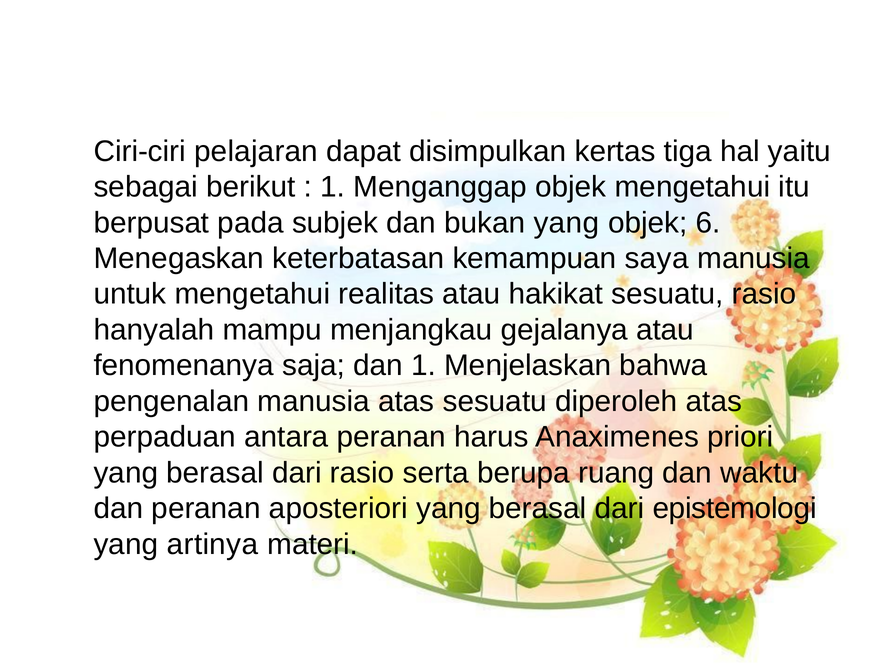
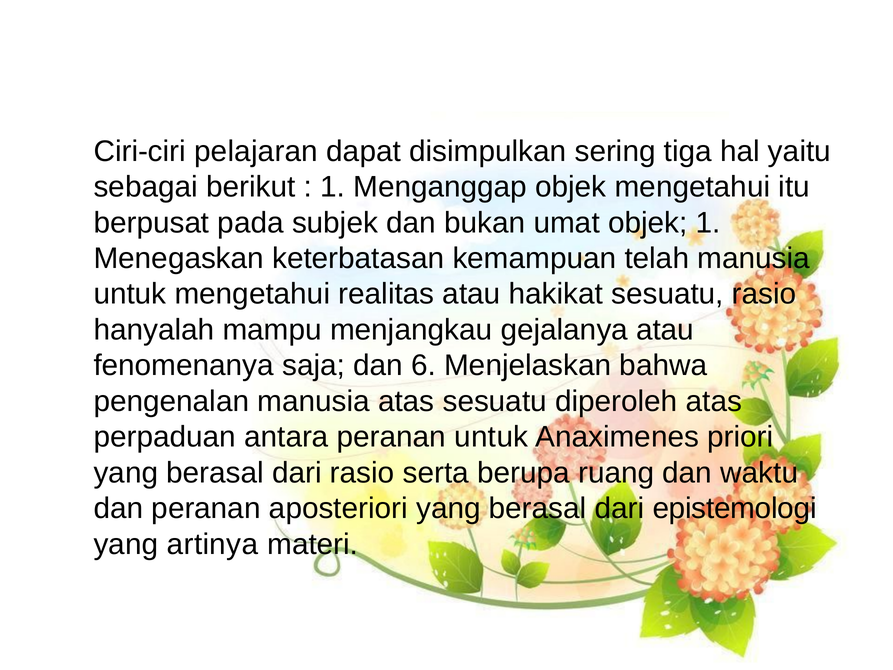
kertas: kertas -> sering
bukan yang: yang -> umat
objek 6: 6 -> 1
saya: saya -> telah
dan 1: 1 -> 6
peranan harus: harus -> untuk
